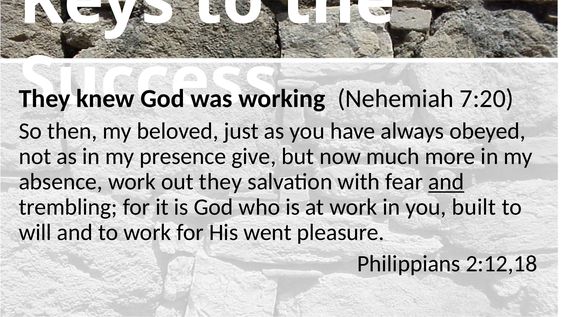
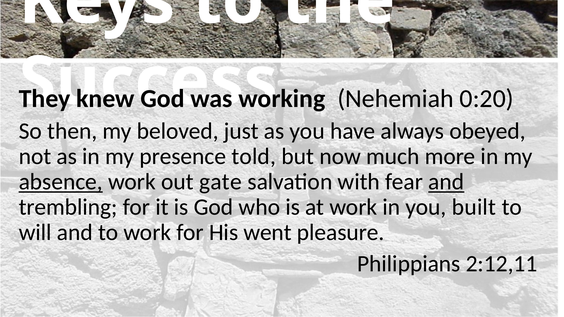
7:20: 7:20 -> 0:20
give: give -> told
absence underline: none -> present
out they: they -> gate
2:12,18: 2:12,18 -> 2:12,11
